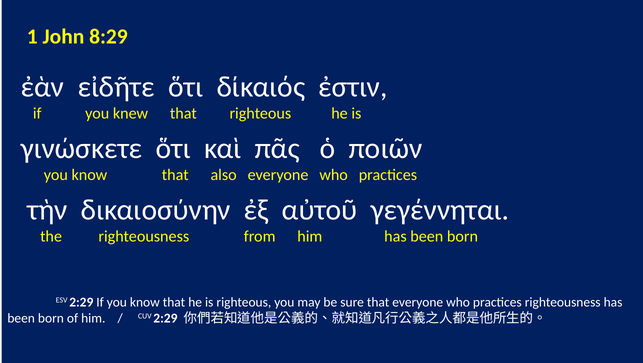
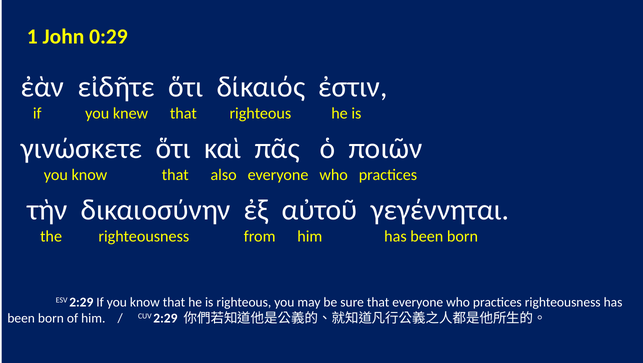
8:29: 8:29 -> 0:29
